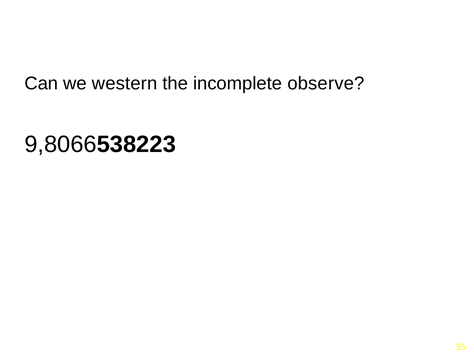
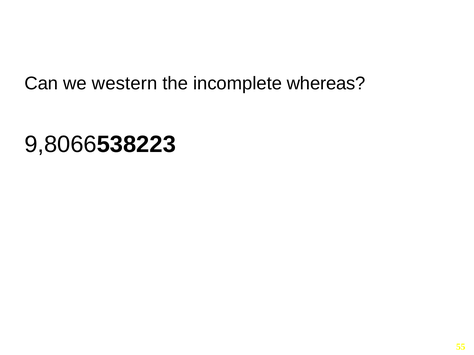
observe: observe -> whereas
